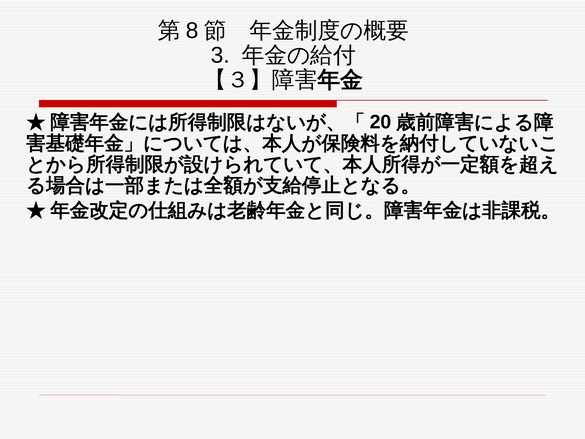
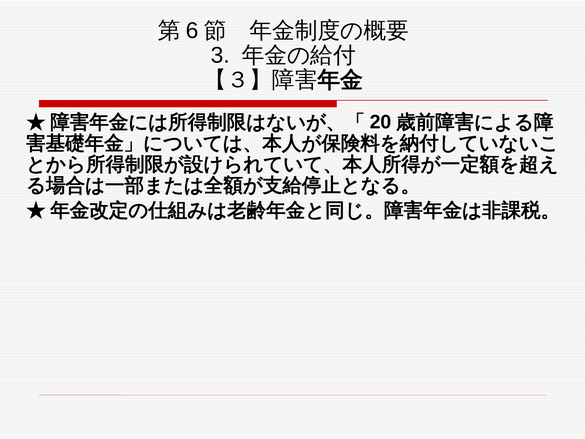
8: 8 -> 6
